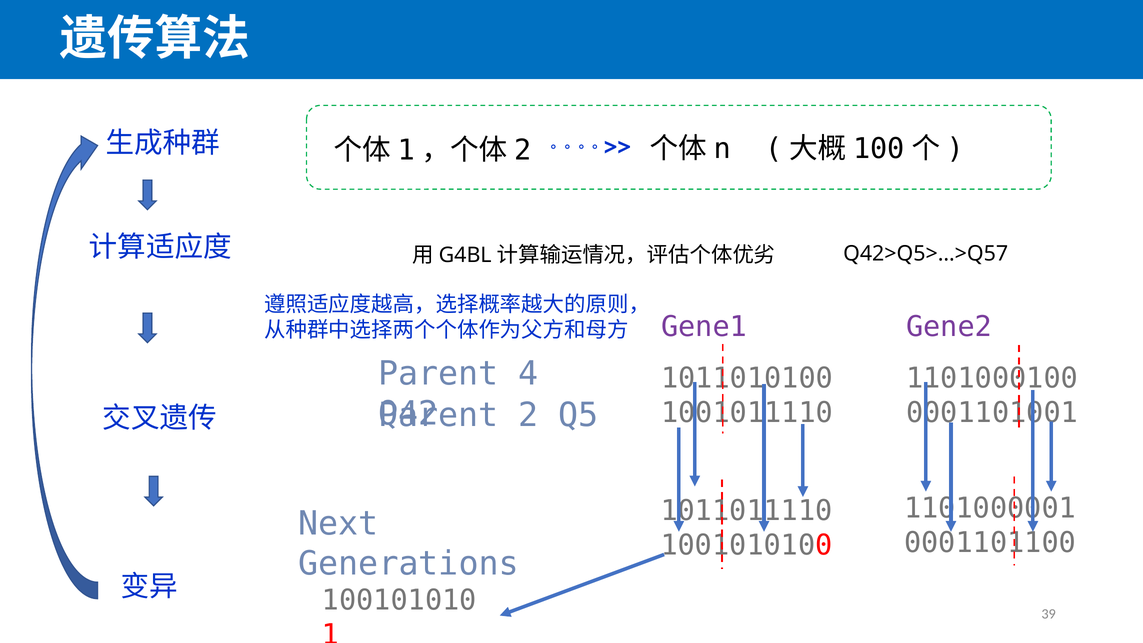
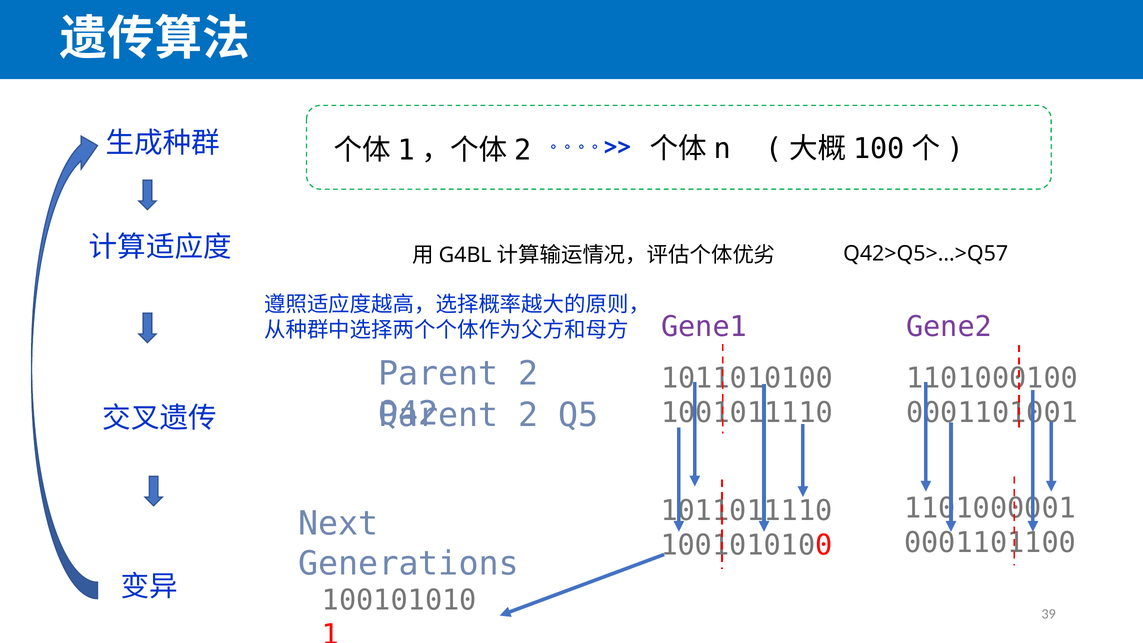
4 at (528, 374): 4 -> 2
